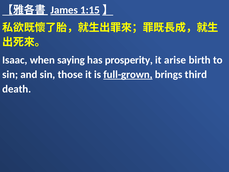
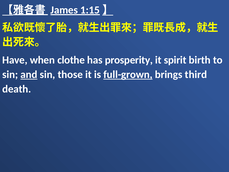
Isaac: Isaac -> Have
saying: saying -> clothe
arise: arise -> spirit
and underline: none -> present
